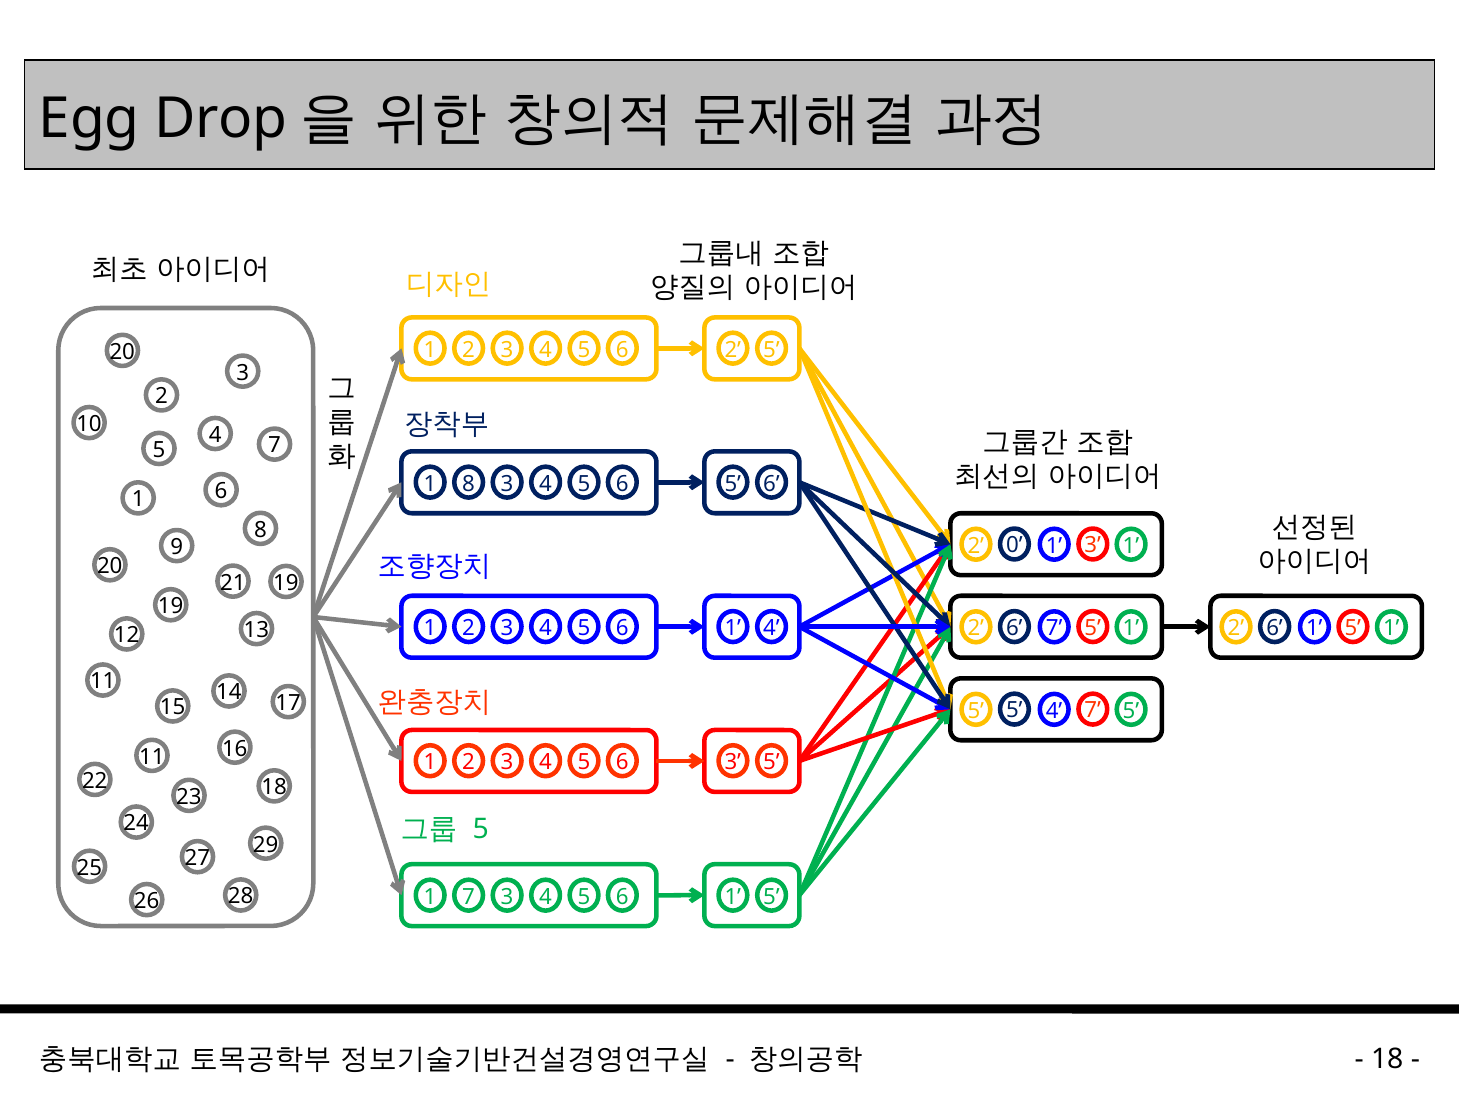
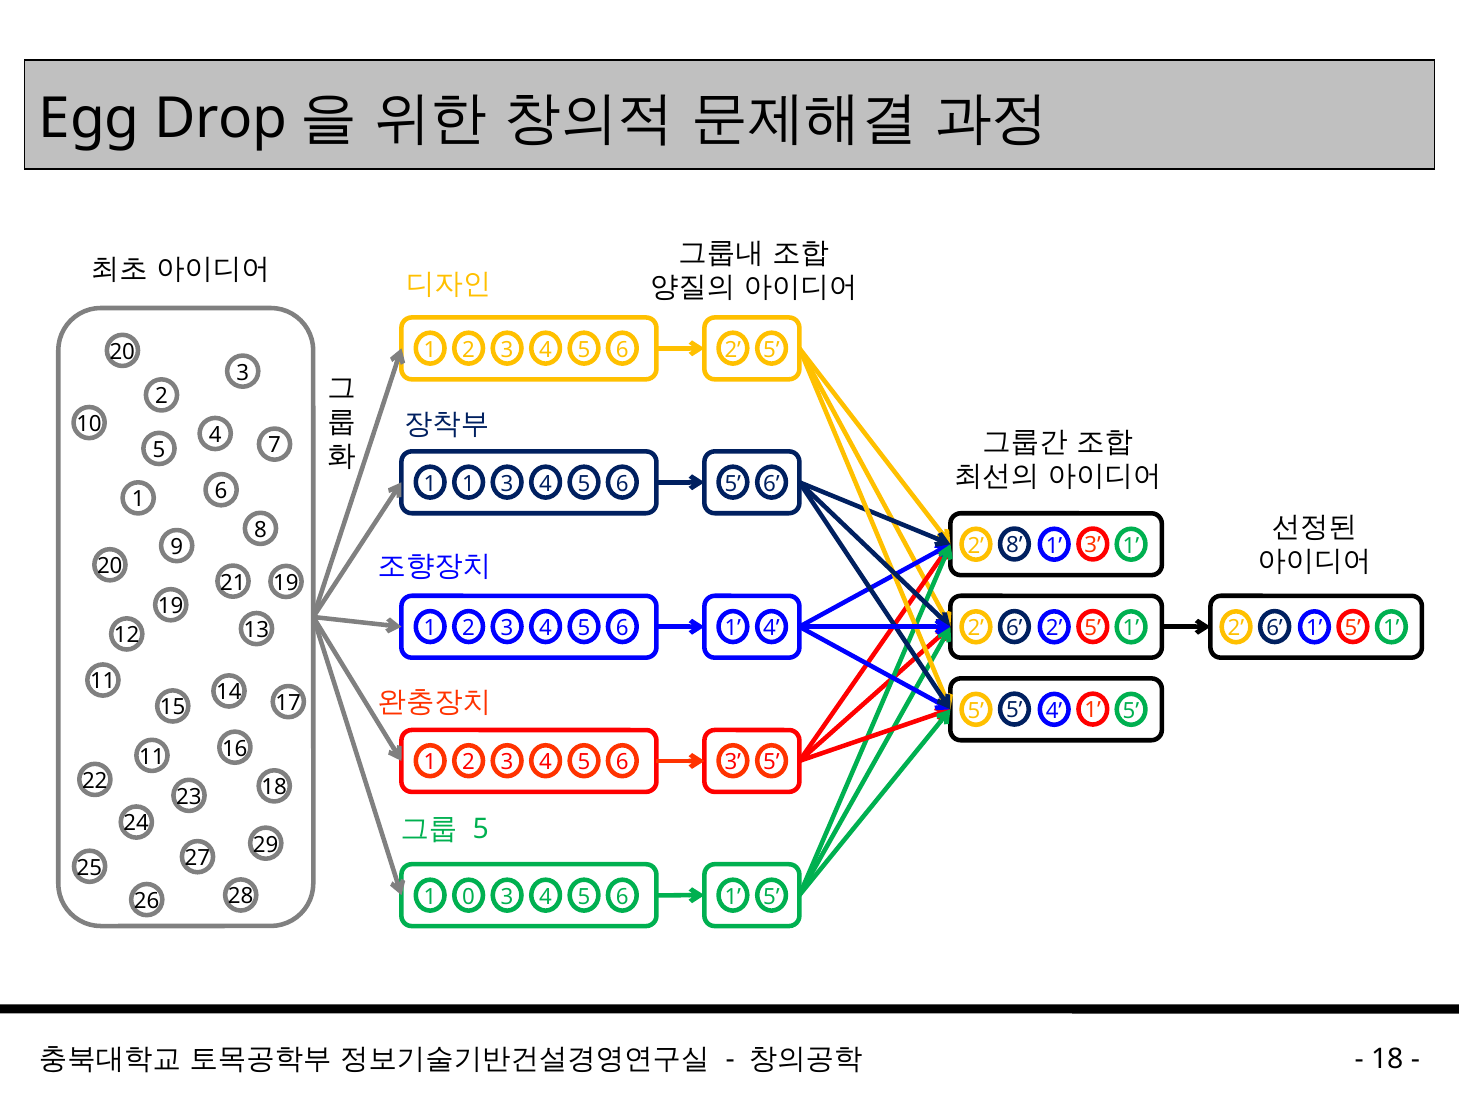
8 at (469, 484): 8 -> 1
2 0: 0 -> 8
7 at (1054, 628): 7 -> 2
4 7: 7 -> 1
1 7: 7 -> 0
